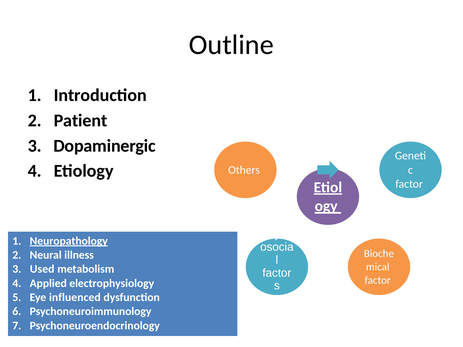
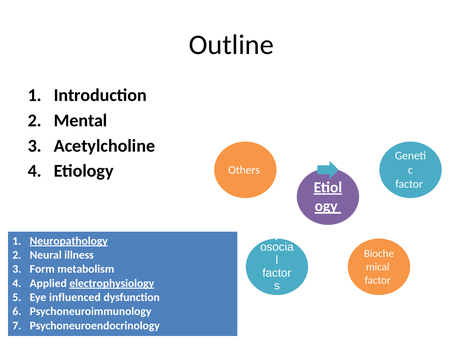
Patient: Patient -> Mental
Dopaminergic: Dopaminergic -> Acetylcholine
Used: Used -> Form
electrophysiology underline: none -> present
